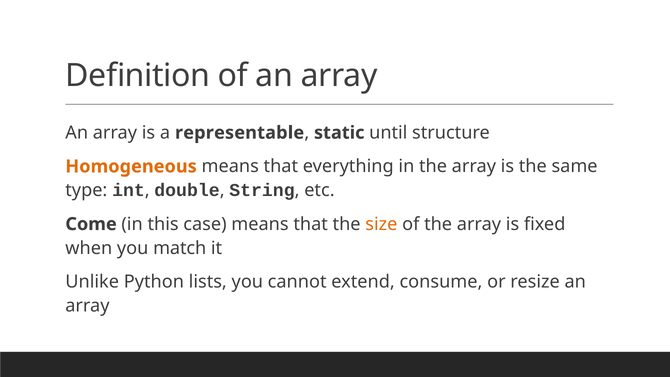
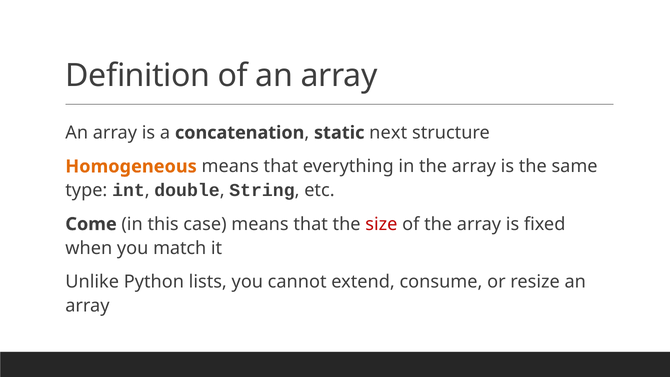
representable: representable -> concatenation
until: until -> next
size colour: orange -> red
